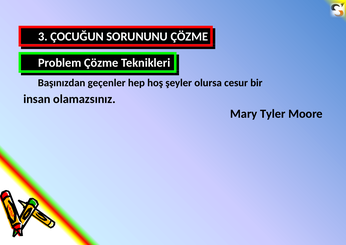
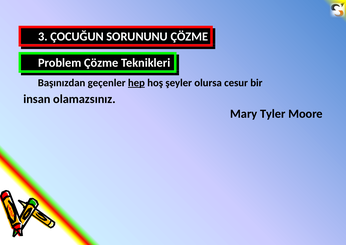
hep underline: none -> present
